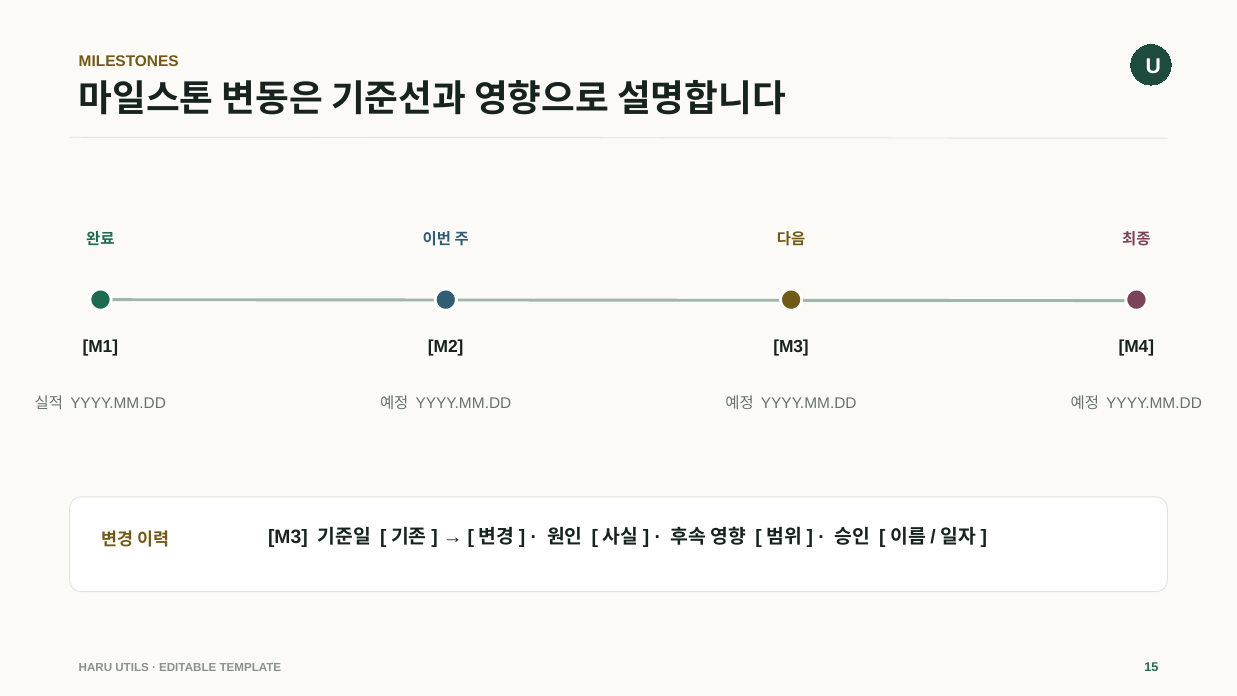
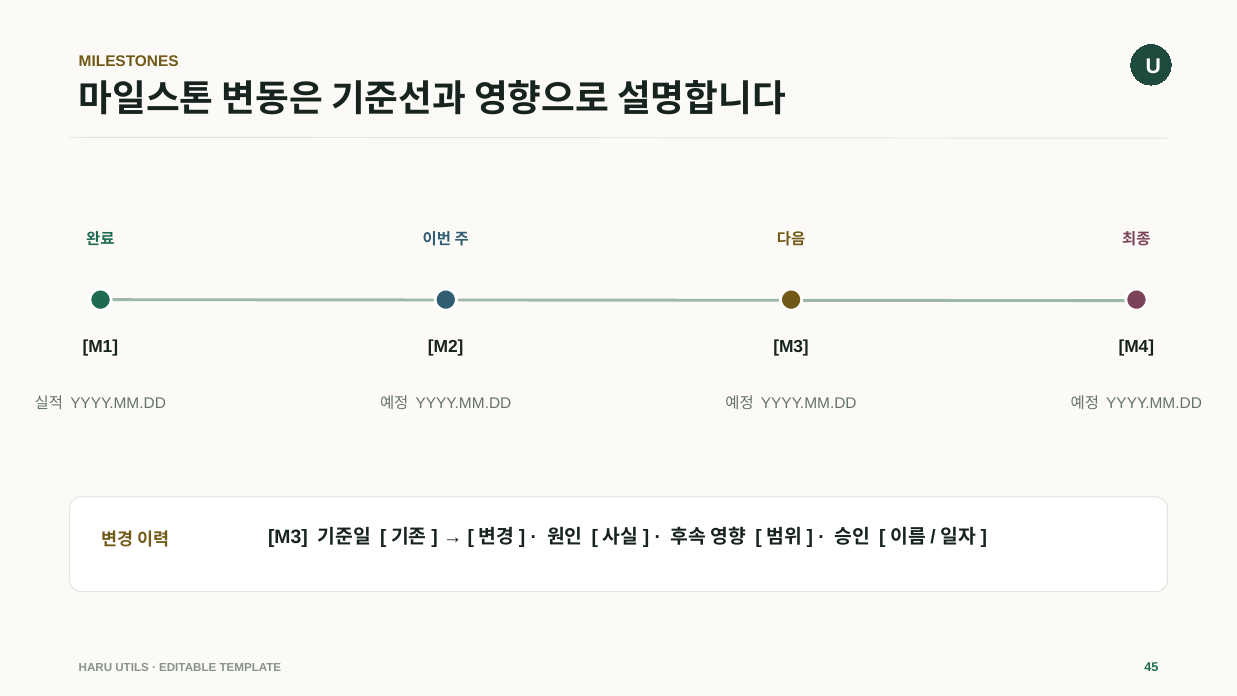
15: 15 -> 45
